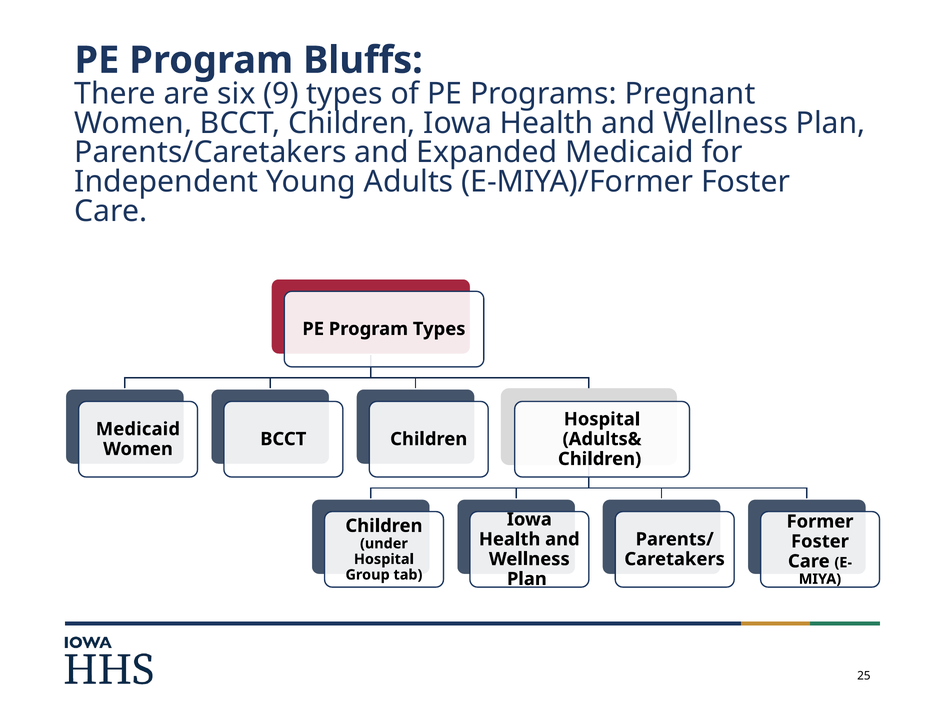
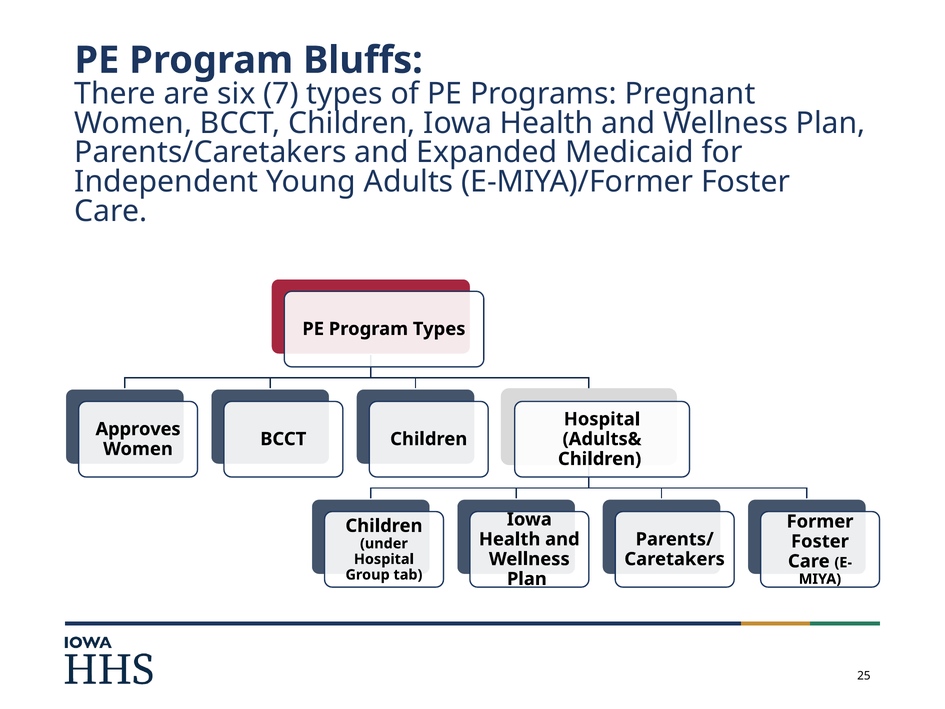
9: 9 -> 7
Medicaid at (138, 429): Medicaid -> Approves
